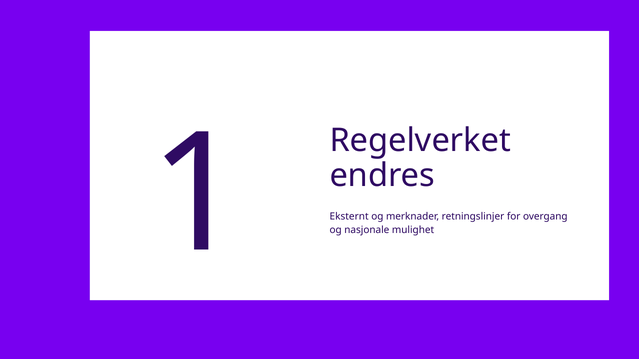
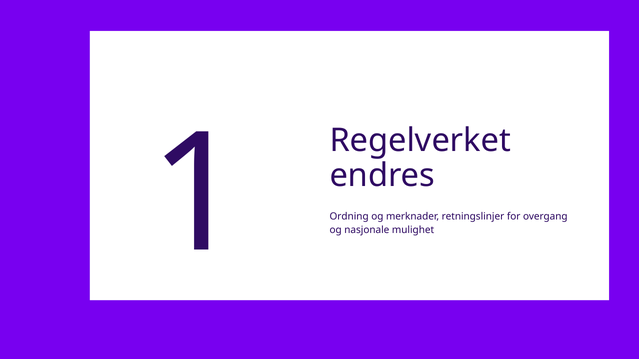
Eksternt: Eksternt -> Ordning
